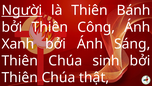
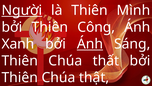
Bánh: Bánh -> Mình
Ánh at (90, 44) underline: none -> present
sinh: sinh -> thất
